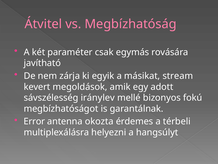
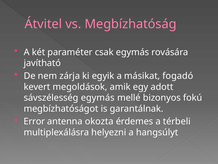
stream: stream -> fogadó
sávszélesség iránylev: iránylev -> egymás
